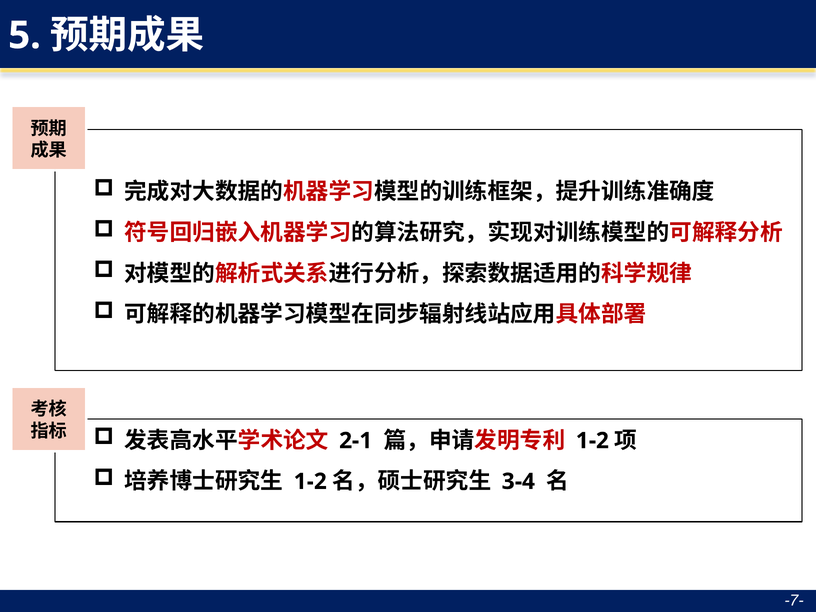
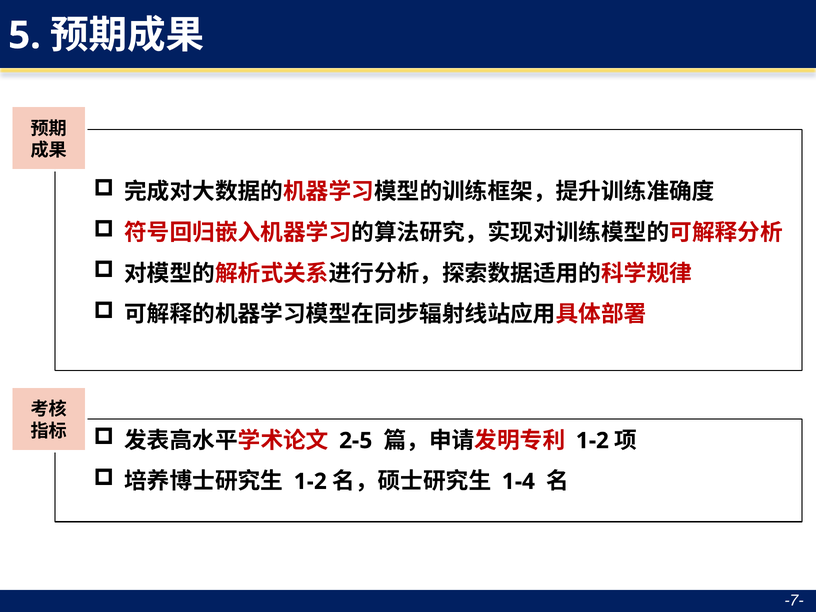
2-1: 2-1 -> 2-5
3-4: 3-4 -> 1-4
